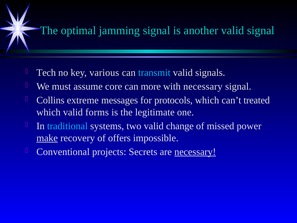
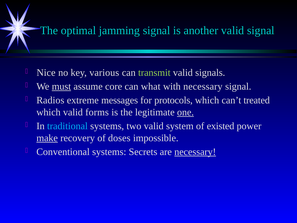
Tech: Tech -> Nice
transmit colour: light blue -> light green
must underline: none -> present
more: more -> what
Collins: Collins -> Radios
one underline: none -> present
change: change -> system
missed: missed -> existed
offers: offers -> doses
Conventional projects: projects -> systems
